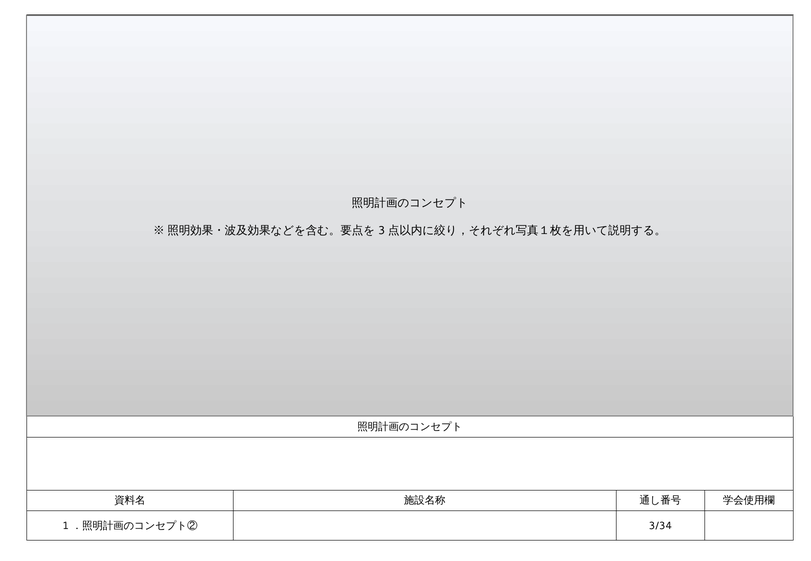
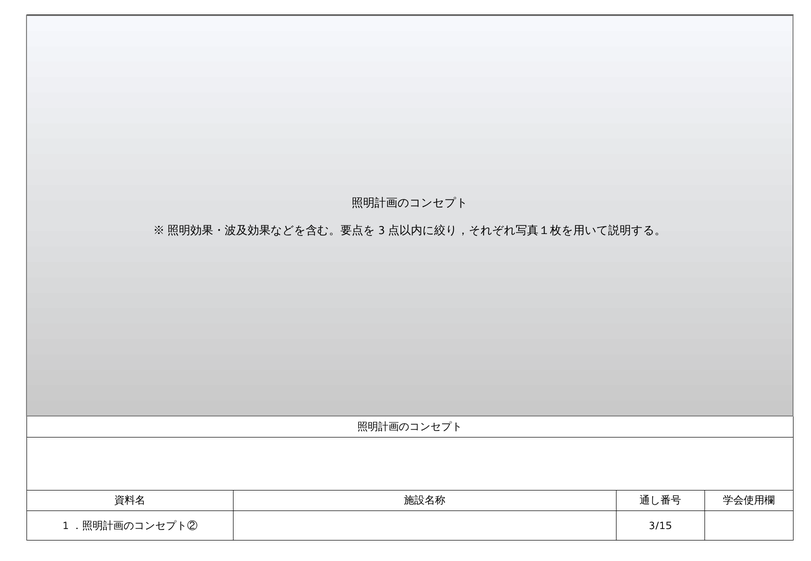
3/34: 3/34 -> 3/15
